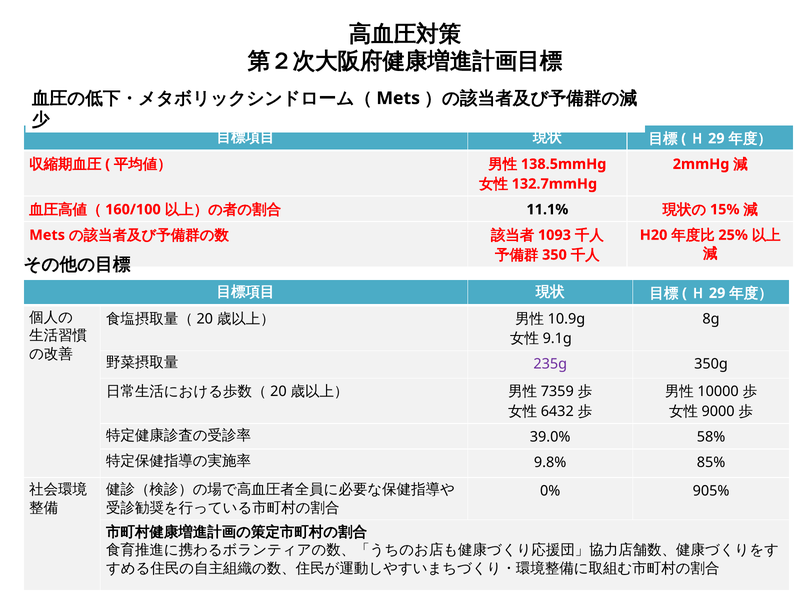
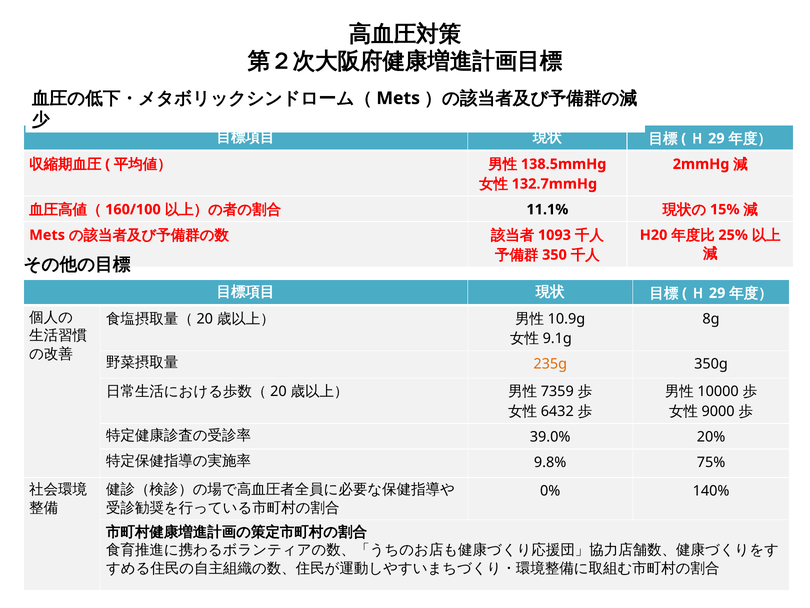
235g colour: purple -> orange
58%: 58% -> 20%
85%: 85% -> 75%
905%: 905% -> 140%
